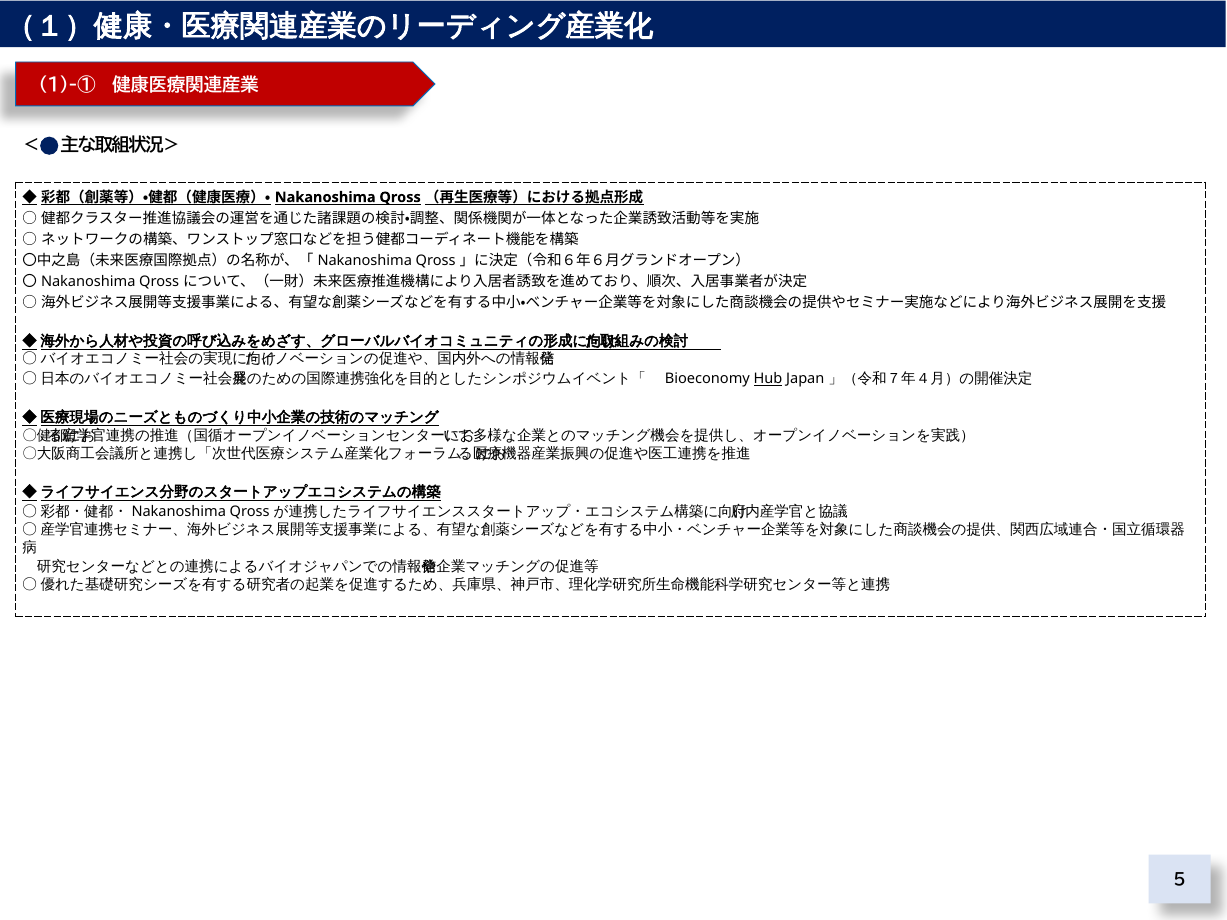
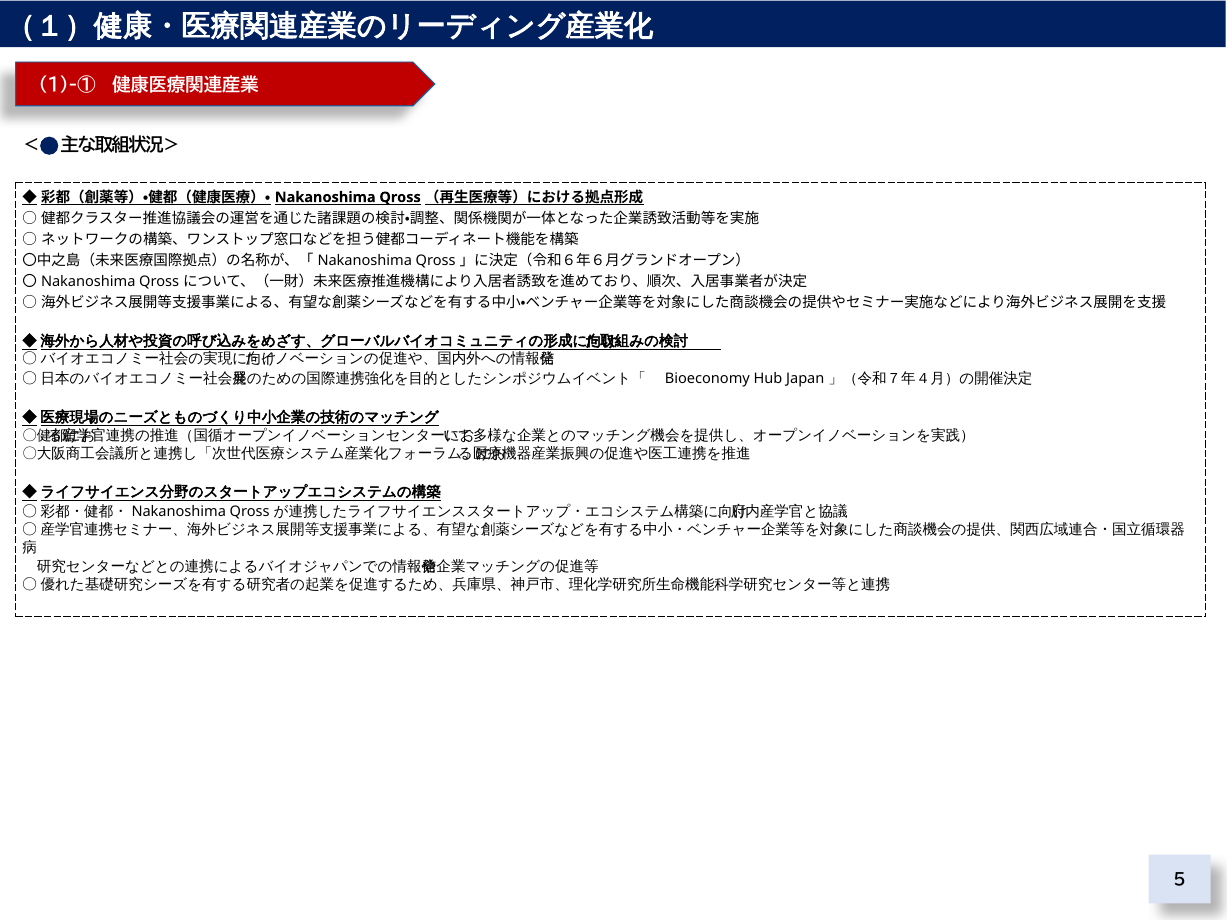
Hub underline: present -> none
